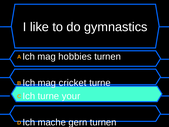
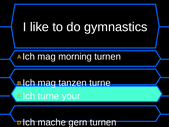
hobbies: hobbies -> morning
cricket: cricket -> tanzen
